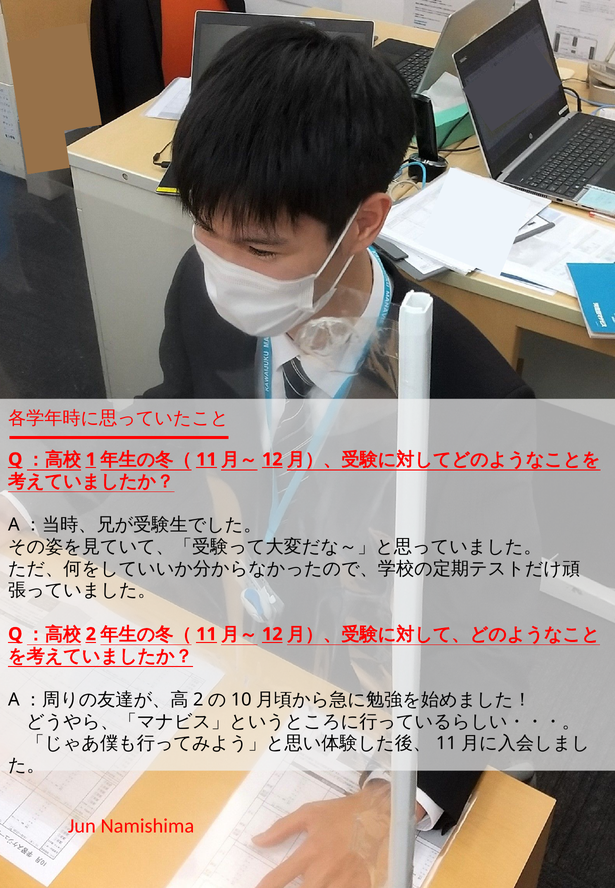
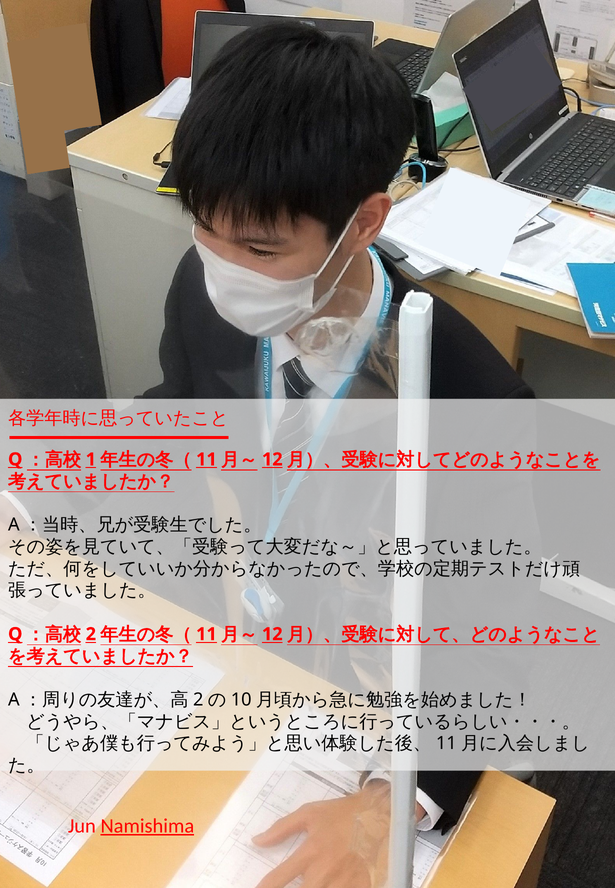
Namishima underline: none -> present
